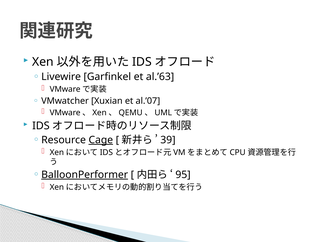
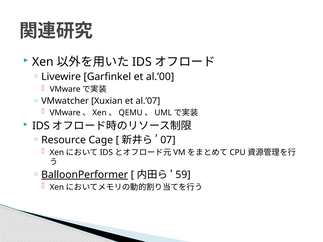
al.’63: al.’63 -> al.’00
Cage underline: present -> none
39: 39 -> 07
95: 95 -> 59
